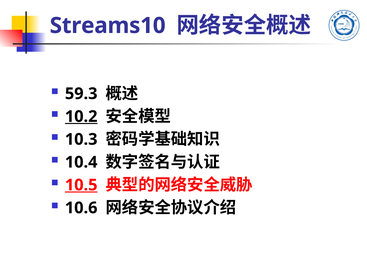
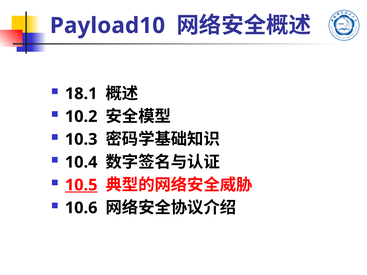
Streams10: Streams10 -> Payload10
59.3: 59.3 -> 18.1
10.2 underline: present -> none
